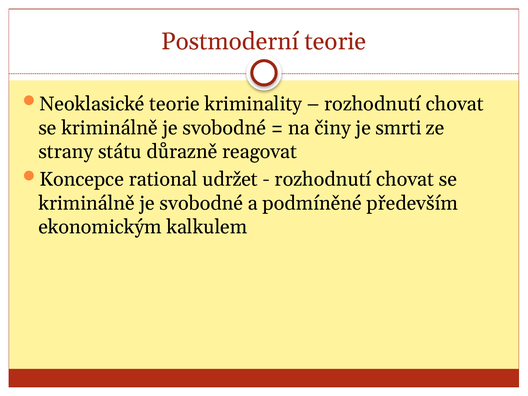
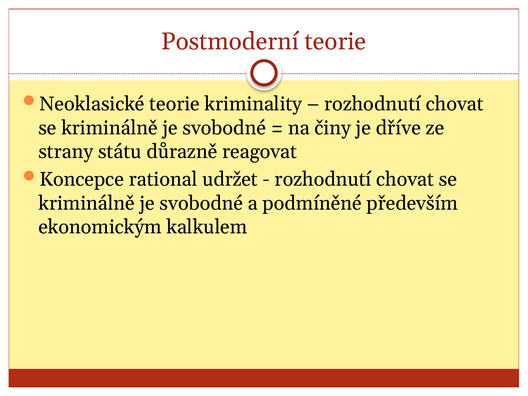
smrti: smrti -> dříve
